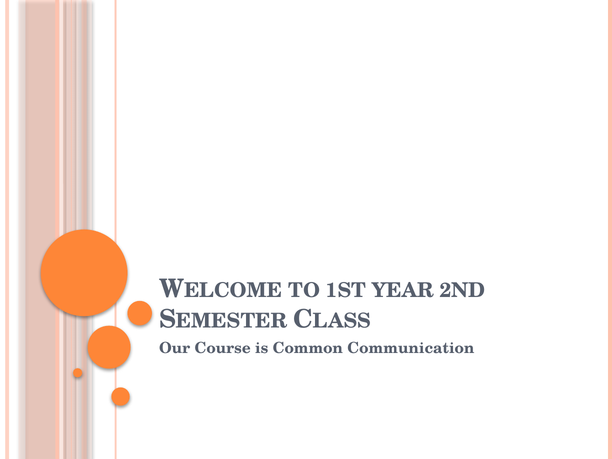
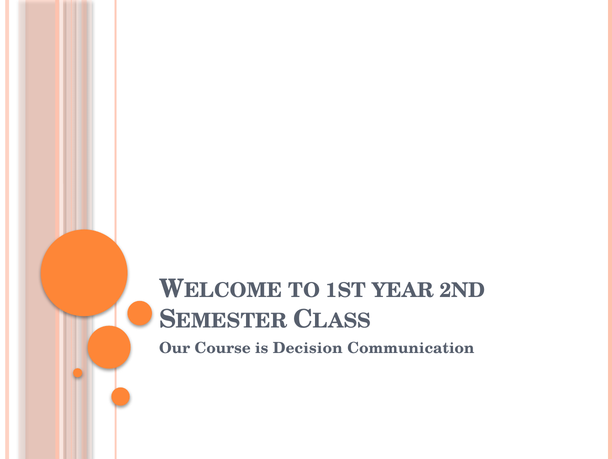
Common: Common -> Decision
